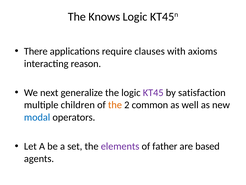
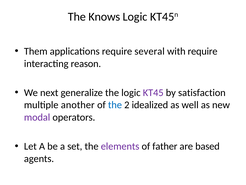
There: There -> Them
clauses: clauses -> several
with axioms: axioms -> require
children: children -> another
the at (115, 105) colour: orange -> blue
common: common -> idealized
modal colour: blue -> purple
